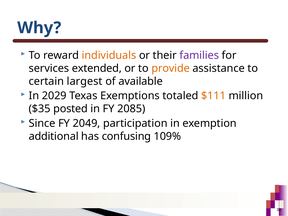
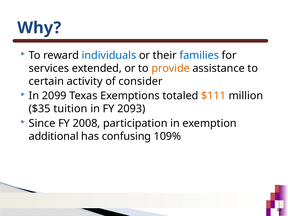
individuals colour: orange -> blue
families colour: purple -> blue
largest: largest -> activity
available: available -> consider
2029: 2029 -> 2099
posted: posted -> tuition
2085: 2085 -> 2093
2049: 2049 -> 2008
